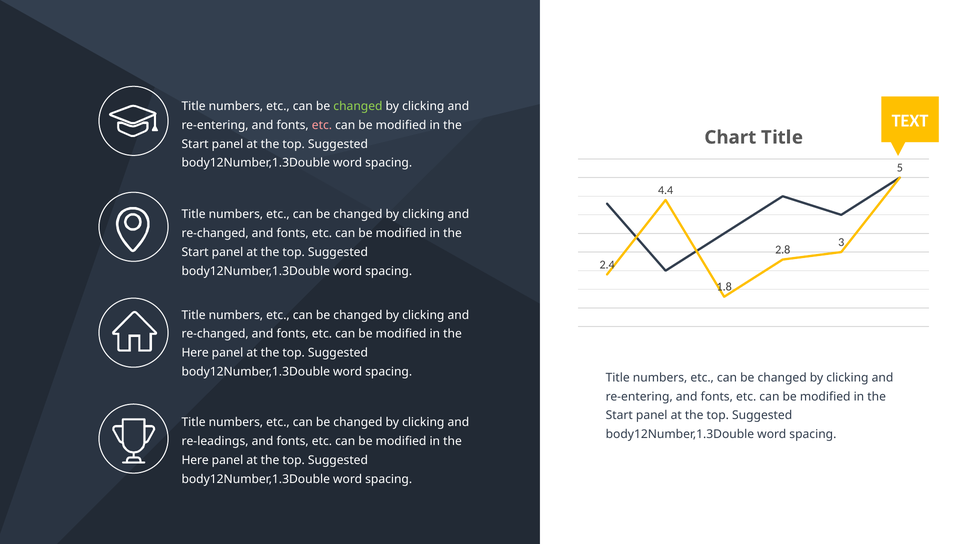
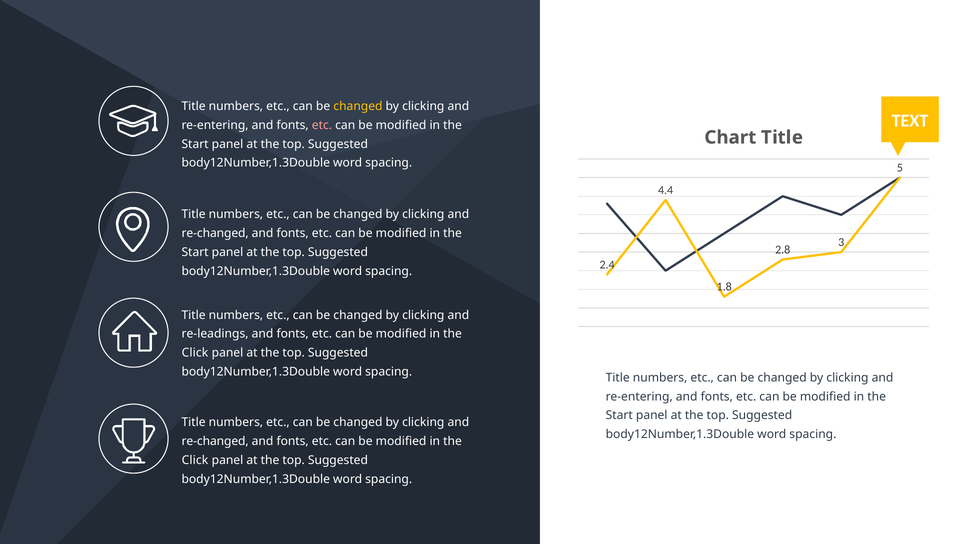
changed at (358, 106) colour: light green -> yellow
re-changed at (215, 334): re-changed -> re-leadings
Here at (195, 353): Here -> Click
re-leadings at (215, 441): re-leadings -> re-changed
Here at (195, 460): Here -> Click
